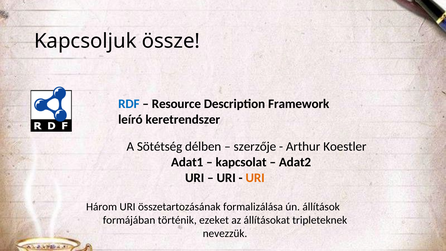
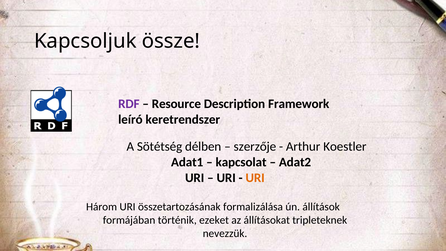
RDF colour: blue -> purple
